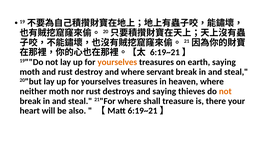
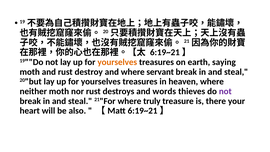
and saying: saying -> words
not at (225, 91) colour: orange -> purple
shall: shall -> truly
